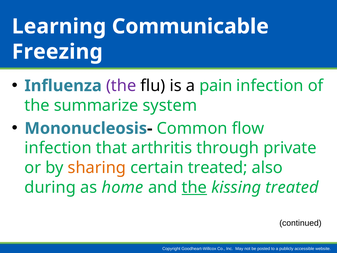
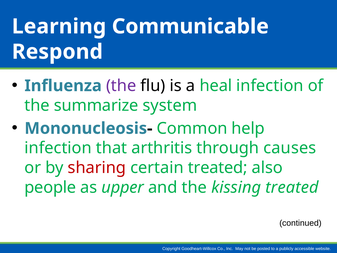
Freezing: Freezing -> Respond
pain: pain -> heal
flow: flow -> help
private: private -> causes
sharing colour: orange -> red
during: during -> people
home: home -> upper
the at (194, 187) underline: present -> none
